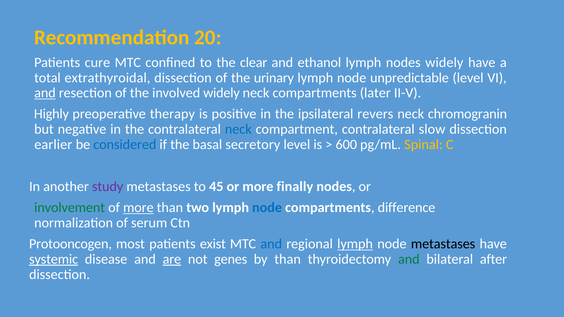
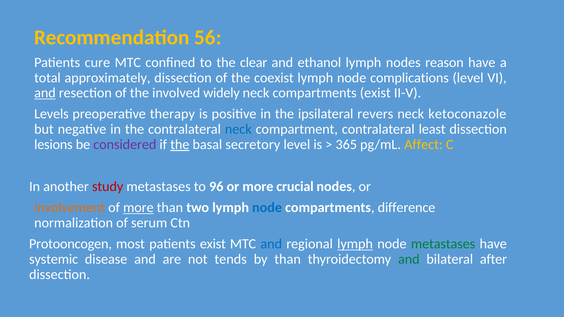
20: 20 -> 56
nodes widely: widely -> reason
extrathyroidal: extrathyroidal -> approximately
urinary: urinary -> coexist
unpredictable: unpredictable -> complications
compartments later: later -> exist
Highly: Highly -> Levels
chromogranin: chromogranin -> ketoconazole
slow: slow -> least
earlier: earlier -> lesions
considered colour: blue -> purple
the at (180, 145) underline: none -> present
600: 600 -> 365
Spinal: Spinal -> Affect
study colour: purple -> red
45: 45 -> 96
finally: finally -> crucial
involvement colour: green -> orange
metastases at (443, 244) colour: black -> green
systemic underline: present -> none
are underline: present -> none
genes: genes -> tends
